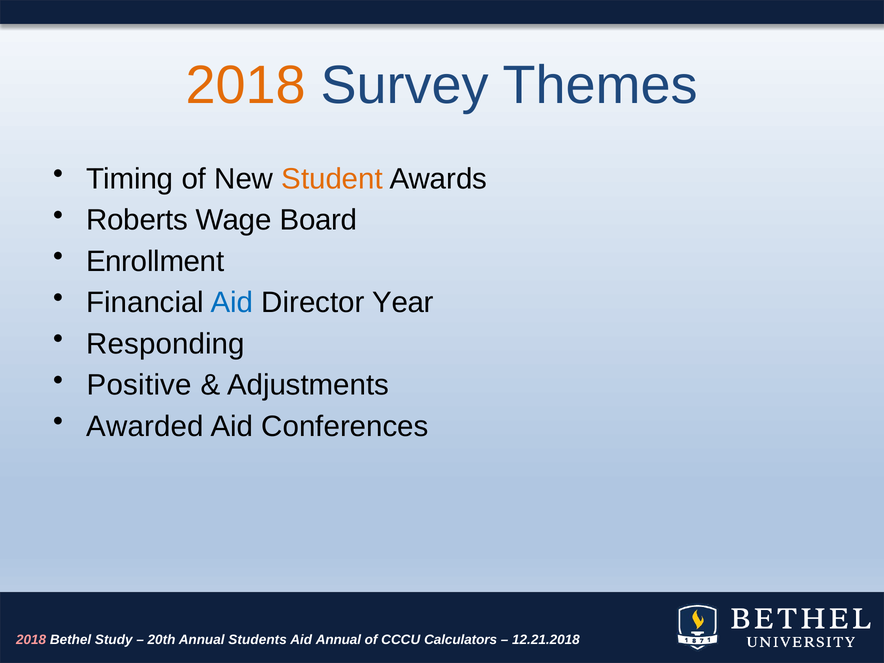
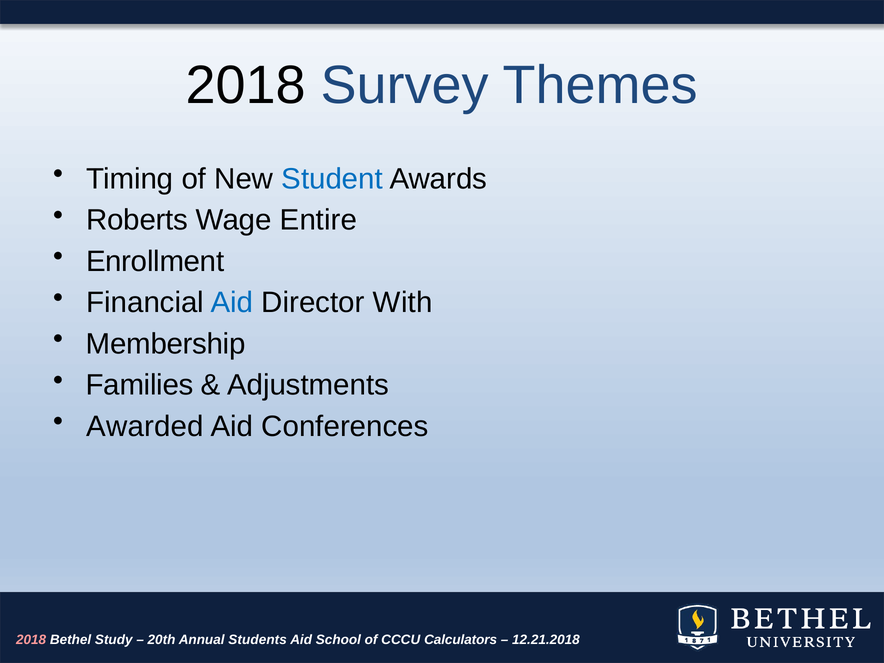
2018 at (246, 86) colour: orange -> black
Student colour: orange -> blue
Board: Board -> Entire
Year: Year -> With
Responding: Responding -> Membership
Positive: Positive -> Families
Aid Annual: Annual -> School
